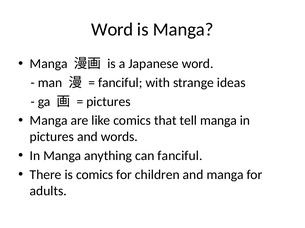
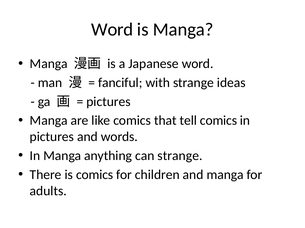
tell manga: manga -> comics
can fanciful: fanciful -> strange
